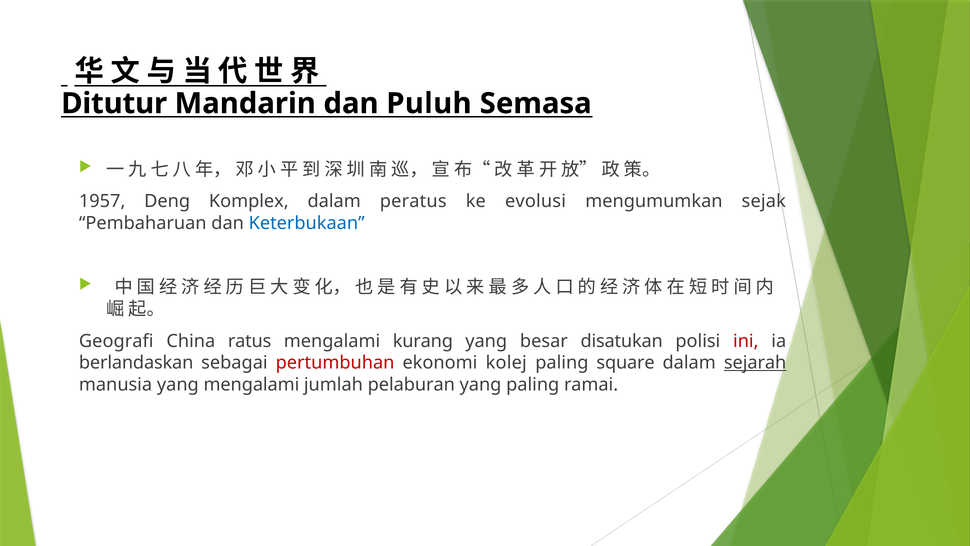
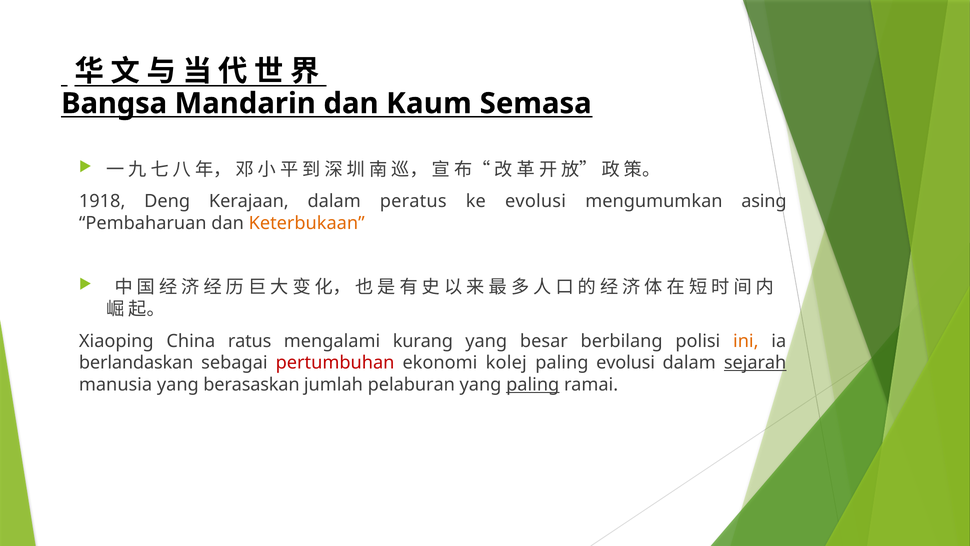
Ditutur: Ditutur -> Bangsa
Puluh: Puluh -> Kaum
1957: 1957 -> 1918
Komplex: Komplex -> Kerajaan
sejak: sejak -> asing
Keterbukaan colour: blue -> orange
Geografi: Geografi -> Xiaoping
disatukan: disatukan -> berbilang
ini colour: red -> orange
paling square: square -> evolusi
yang mengalami: mengalami -> berasaskan
paling at (533, 384) underline: none -> present
